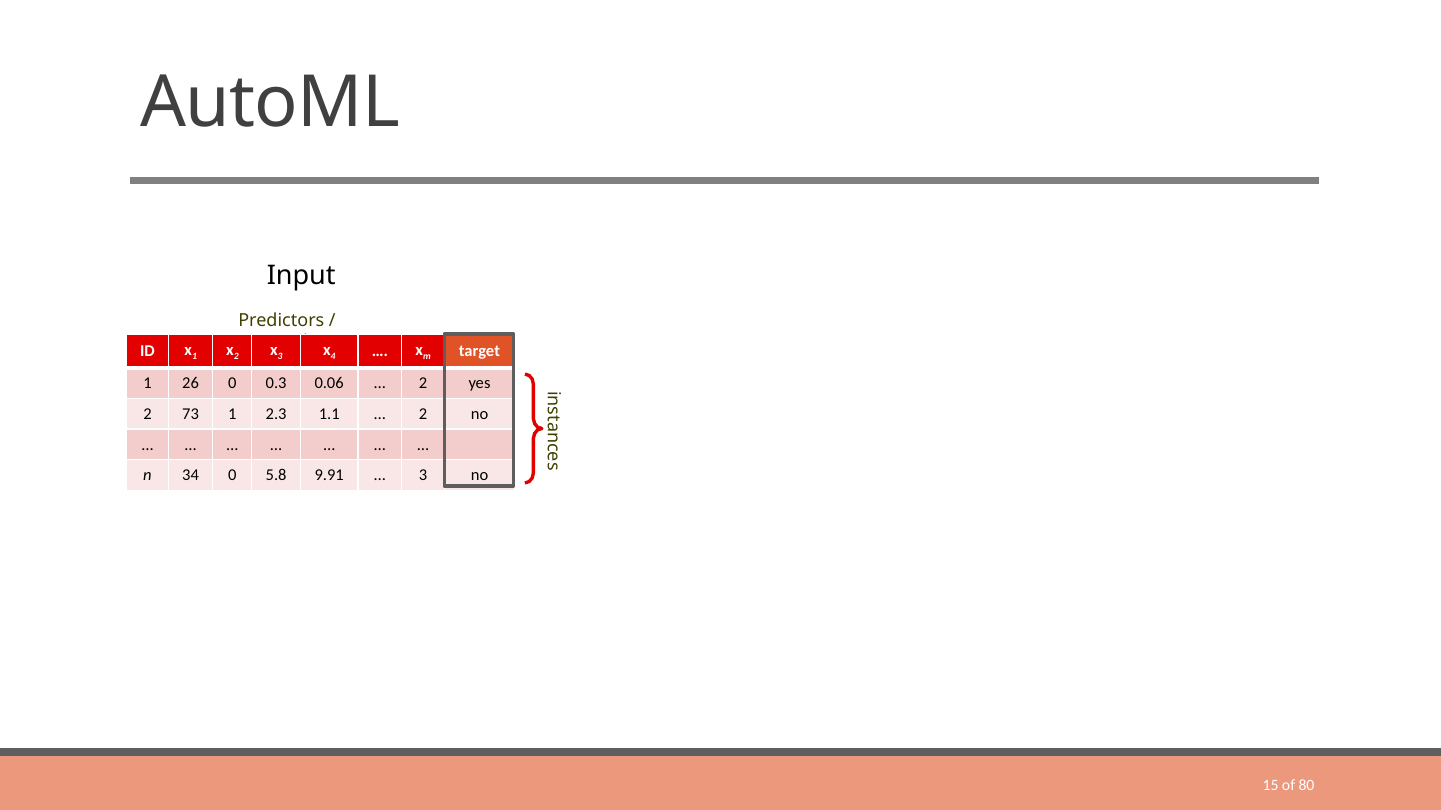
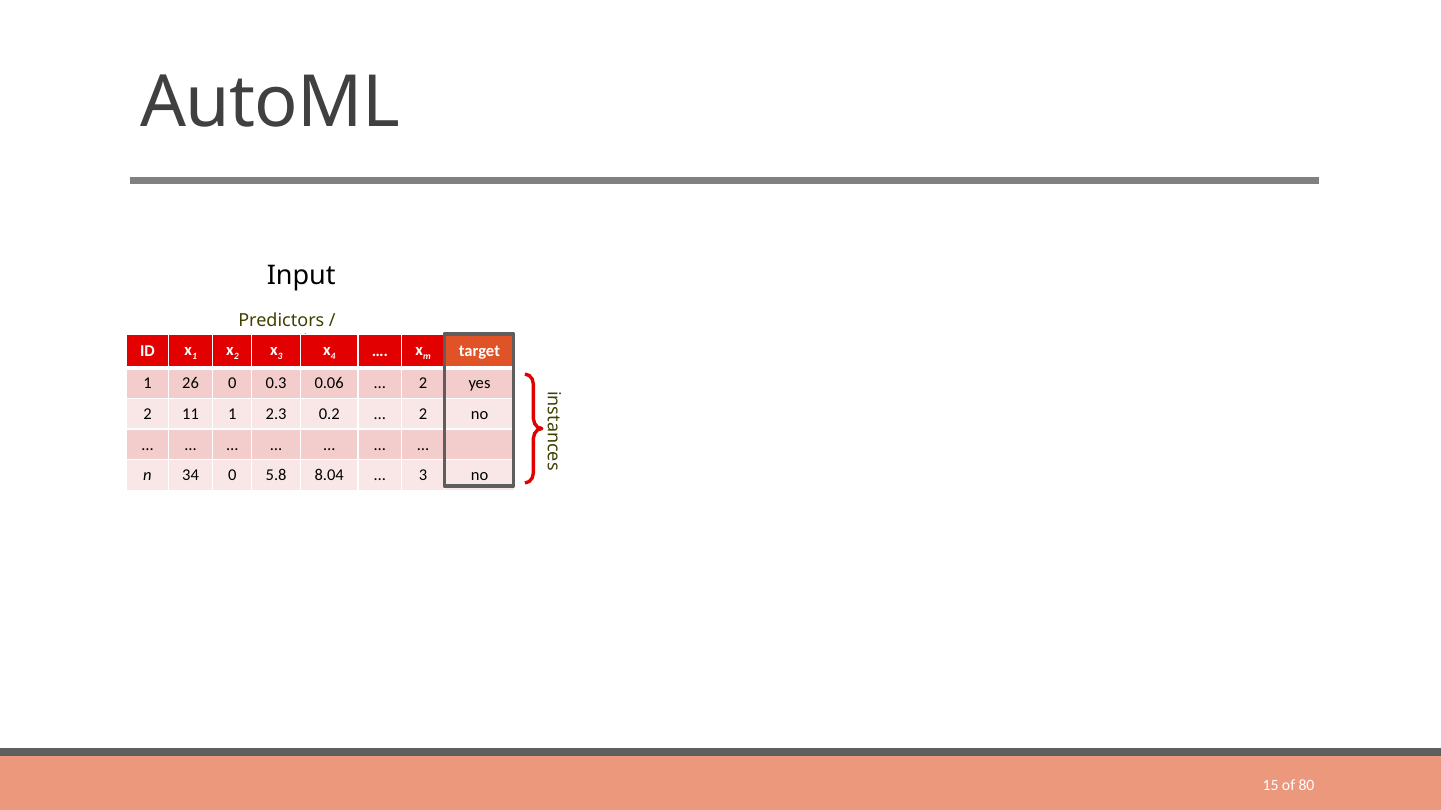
73: 73 -> 11
1.1: 1.1 -> 0.2
9.91: 9.91 -> 8.04
